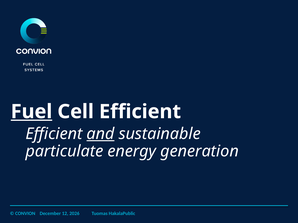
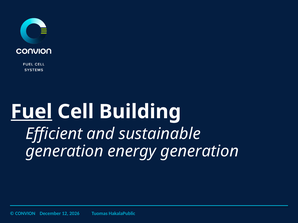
Cell Efficient: Efficient -> Building
and underline: present -> none
particulate at (64, 152): particulate -> generation
